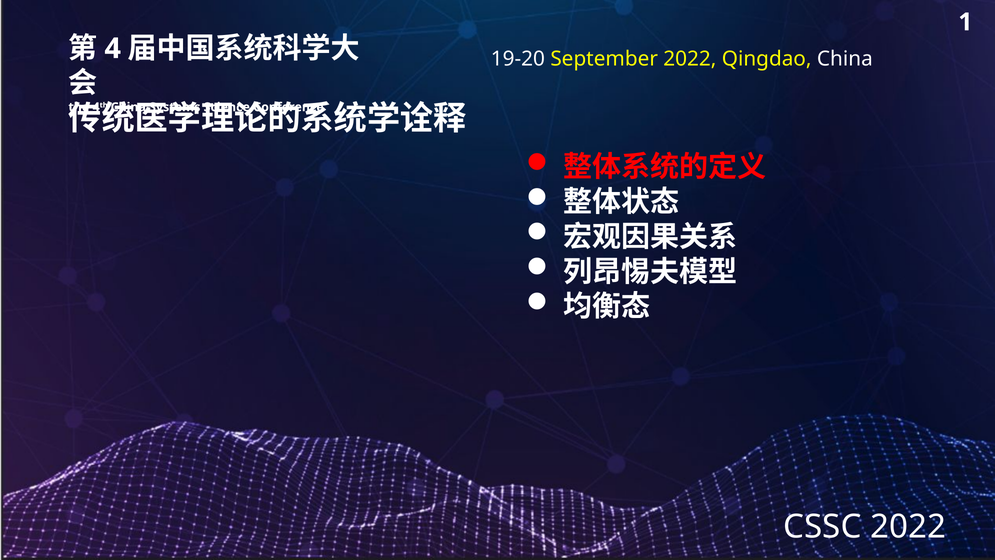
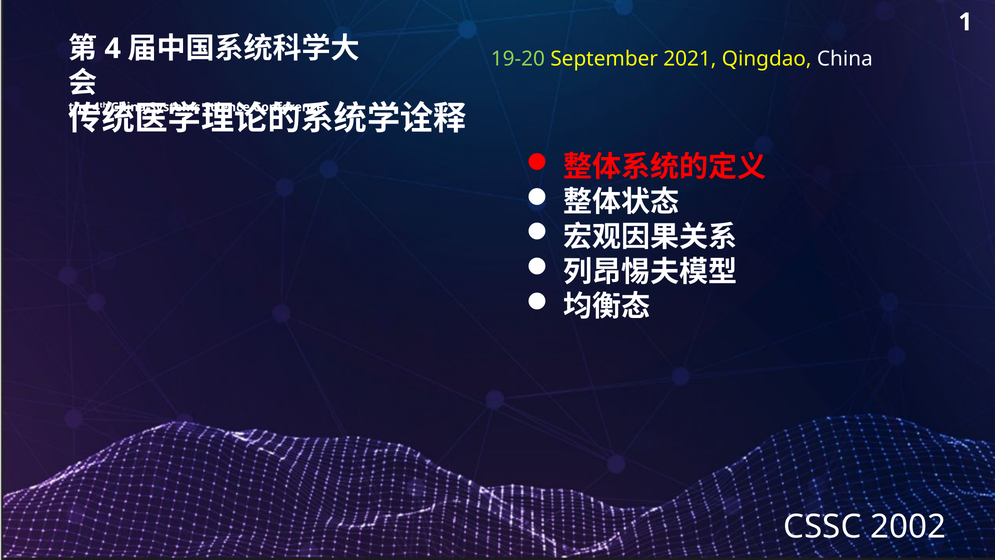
19-20 colour: white -> light green
September 2022: 2022 -> 2021
CSSC 2022: 2022 -> 2002
